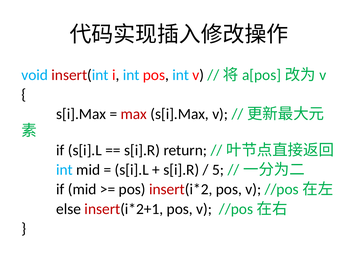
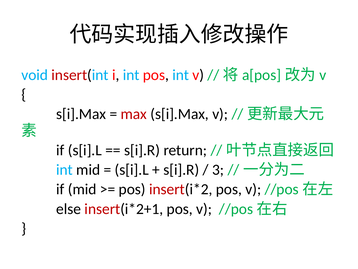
5: 5 -> 3
